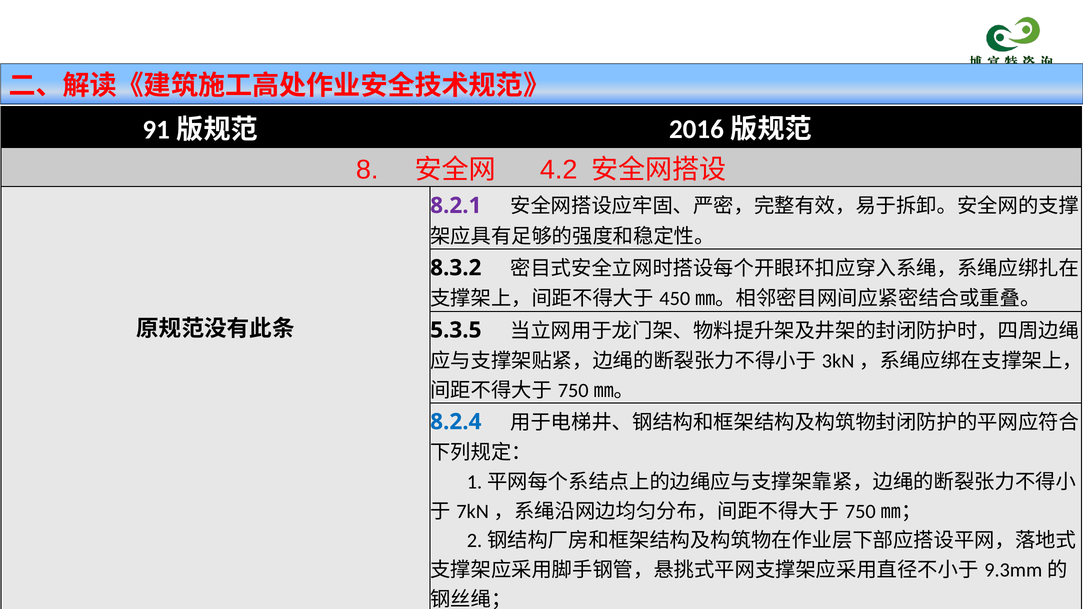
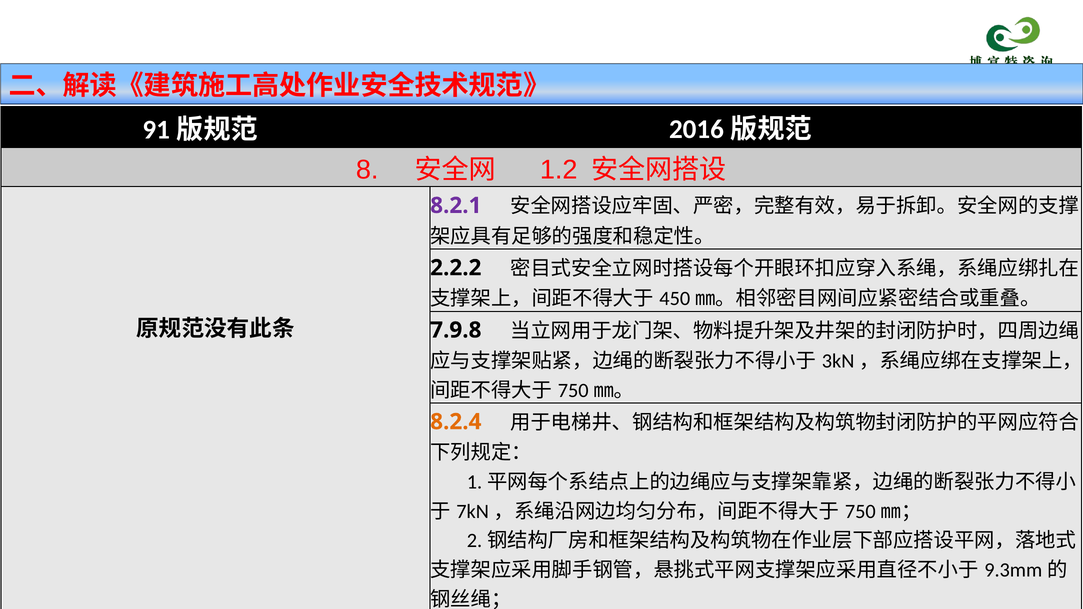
4.2: 4.2 -> 1.2
8.3.2: 8.3.2 -> 2.2.2
5.3.5: 5.3.5 -> 7.9.8
8.2.4 colour: blue -> orange
